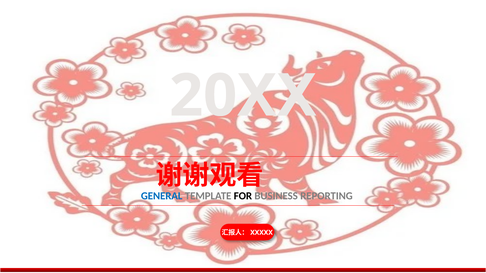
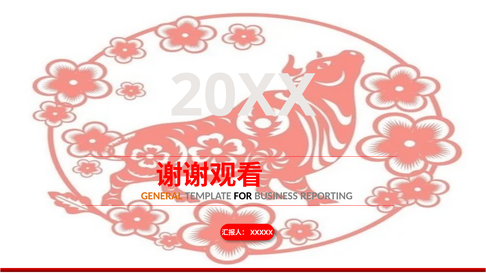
GENERAL colour: blue -> orange
